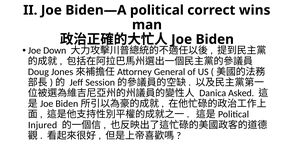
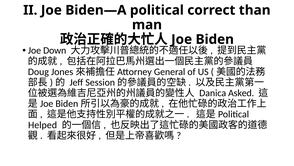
wins: wins -> than
Injured: Injured -> Helped
